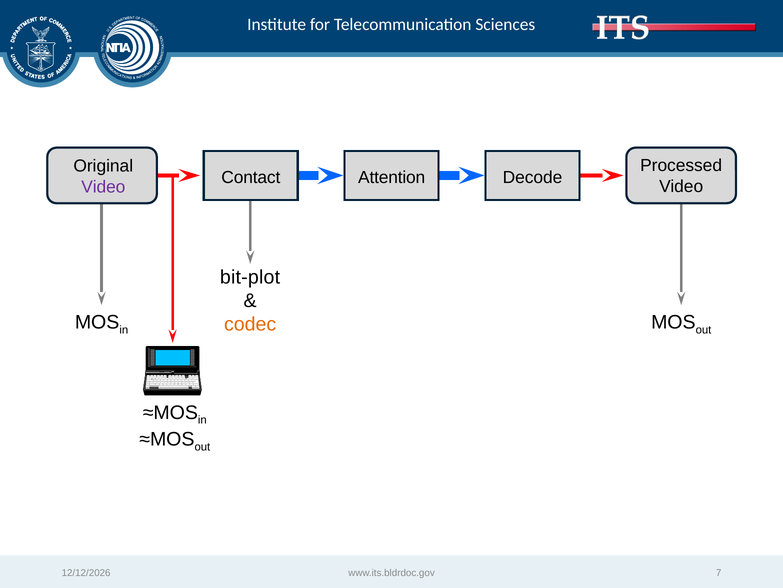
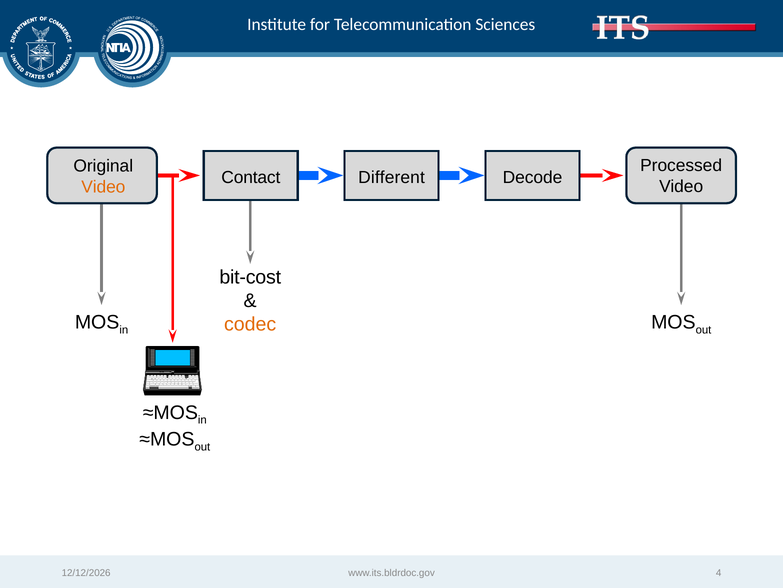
Attention: Attention -> Different
Video at (103, 187) colour: purple -> orange
bit-plot: bit-plot -> bit-cost
7: 7 -> 4
